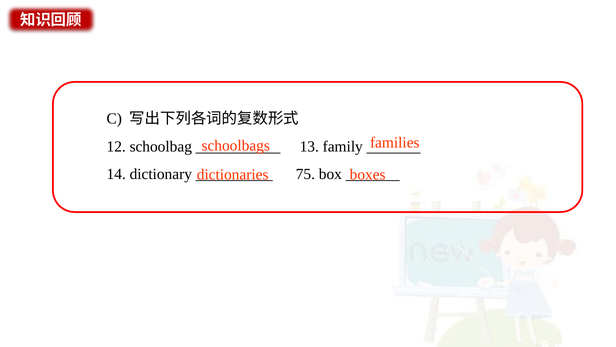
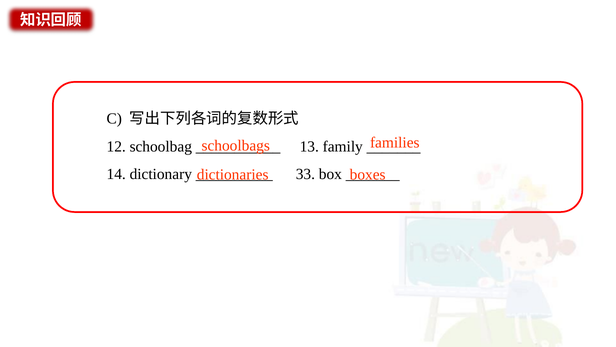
75: 75 -> 33
